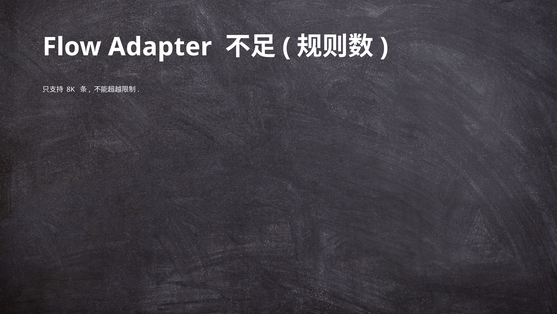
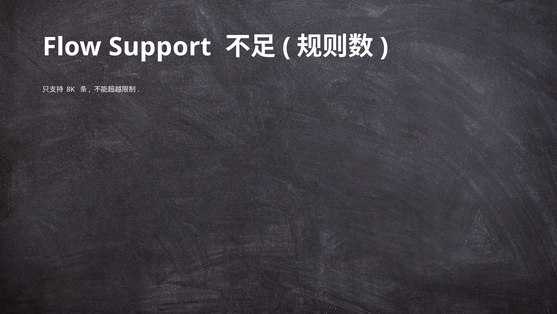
Adapter: Adapter -> Support
